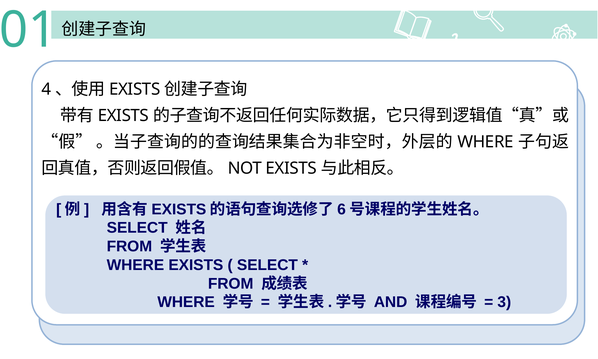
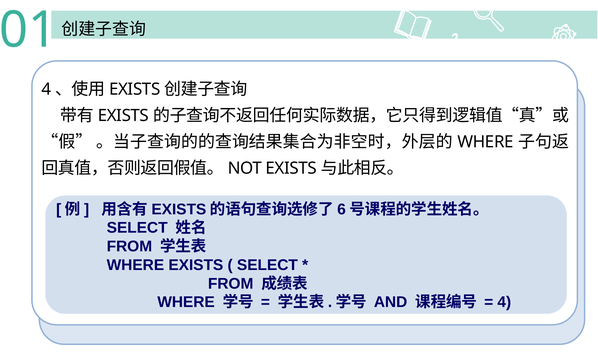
3 at (504, 302): 3 -> 4
